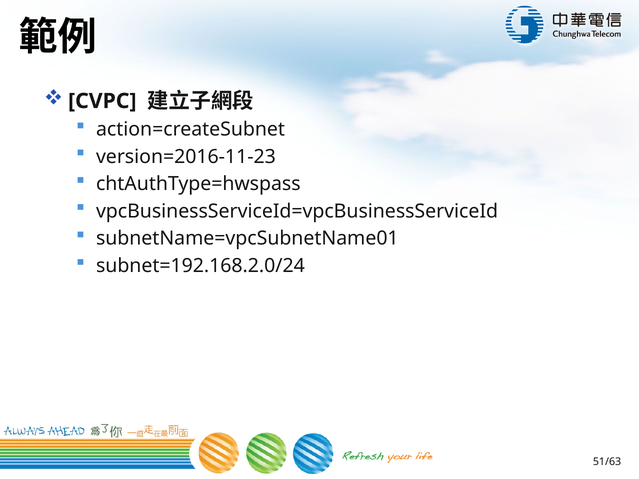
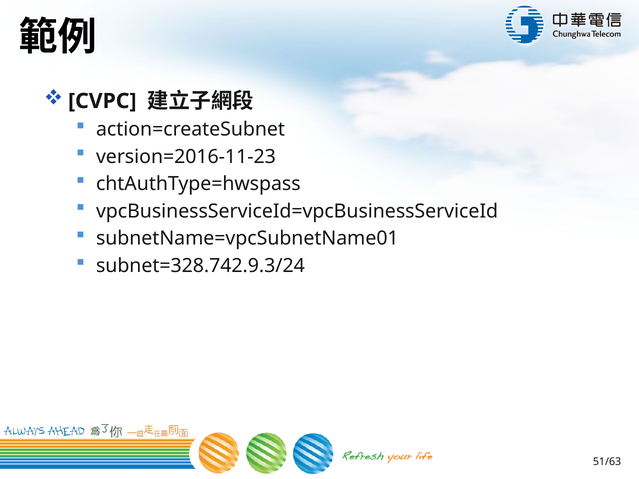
subnet=192.168.2.0/24: subnet=192.168.2.0/24 -> subnet=328.742.9.3/24
